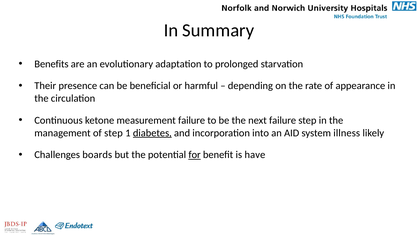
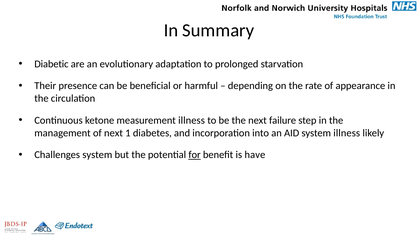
Benefits: Benefits -> Diabetic
measurement failure: failure -> illness
of step: step -> next
diabetes underline: present -> none
Challenges boards: boards -> system
